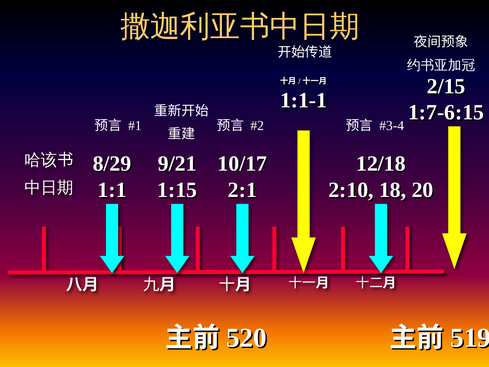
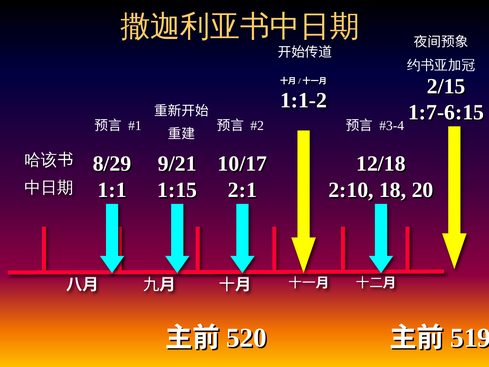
1:1-1: 1:1-1 -> 1:1-2
